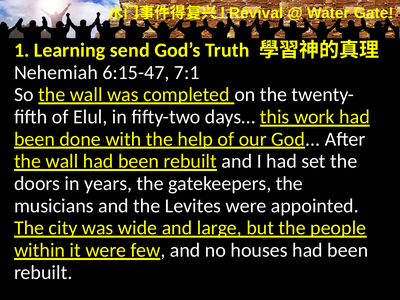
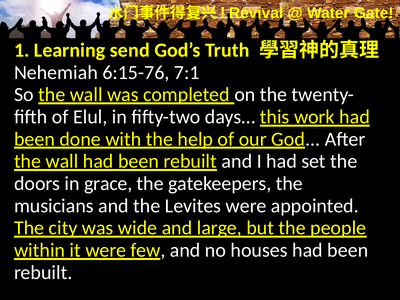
6:15-47: 6:15-47 -> 6:15-76
years: years -> grace
